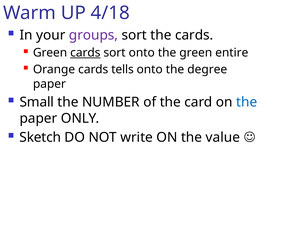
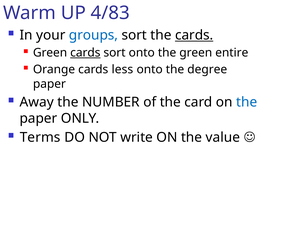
4/18: 4/18 -> 4/83
groups colour: purple -> blue
cards at (194, 35) underline: none -> present
tells: tells -> less
Small: Small -> Away
Sketch: Sketch -> Terms
